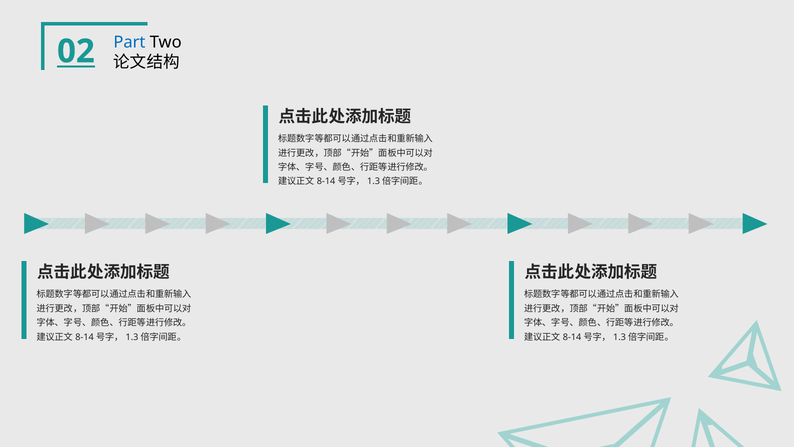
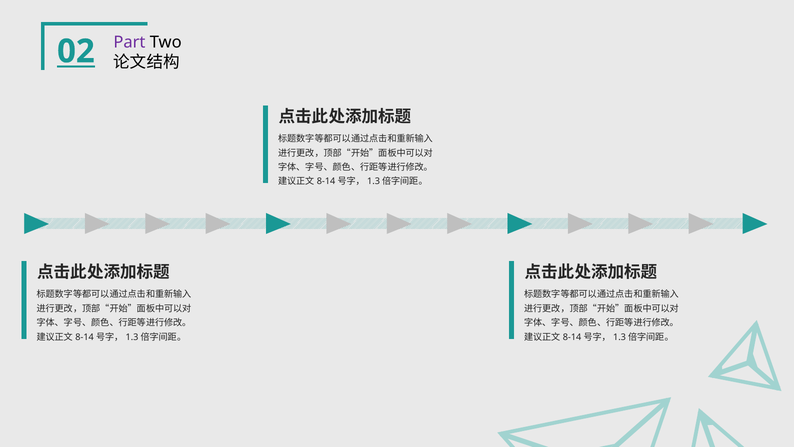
Part colour: blue -> purple
